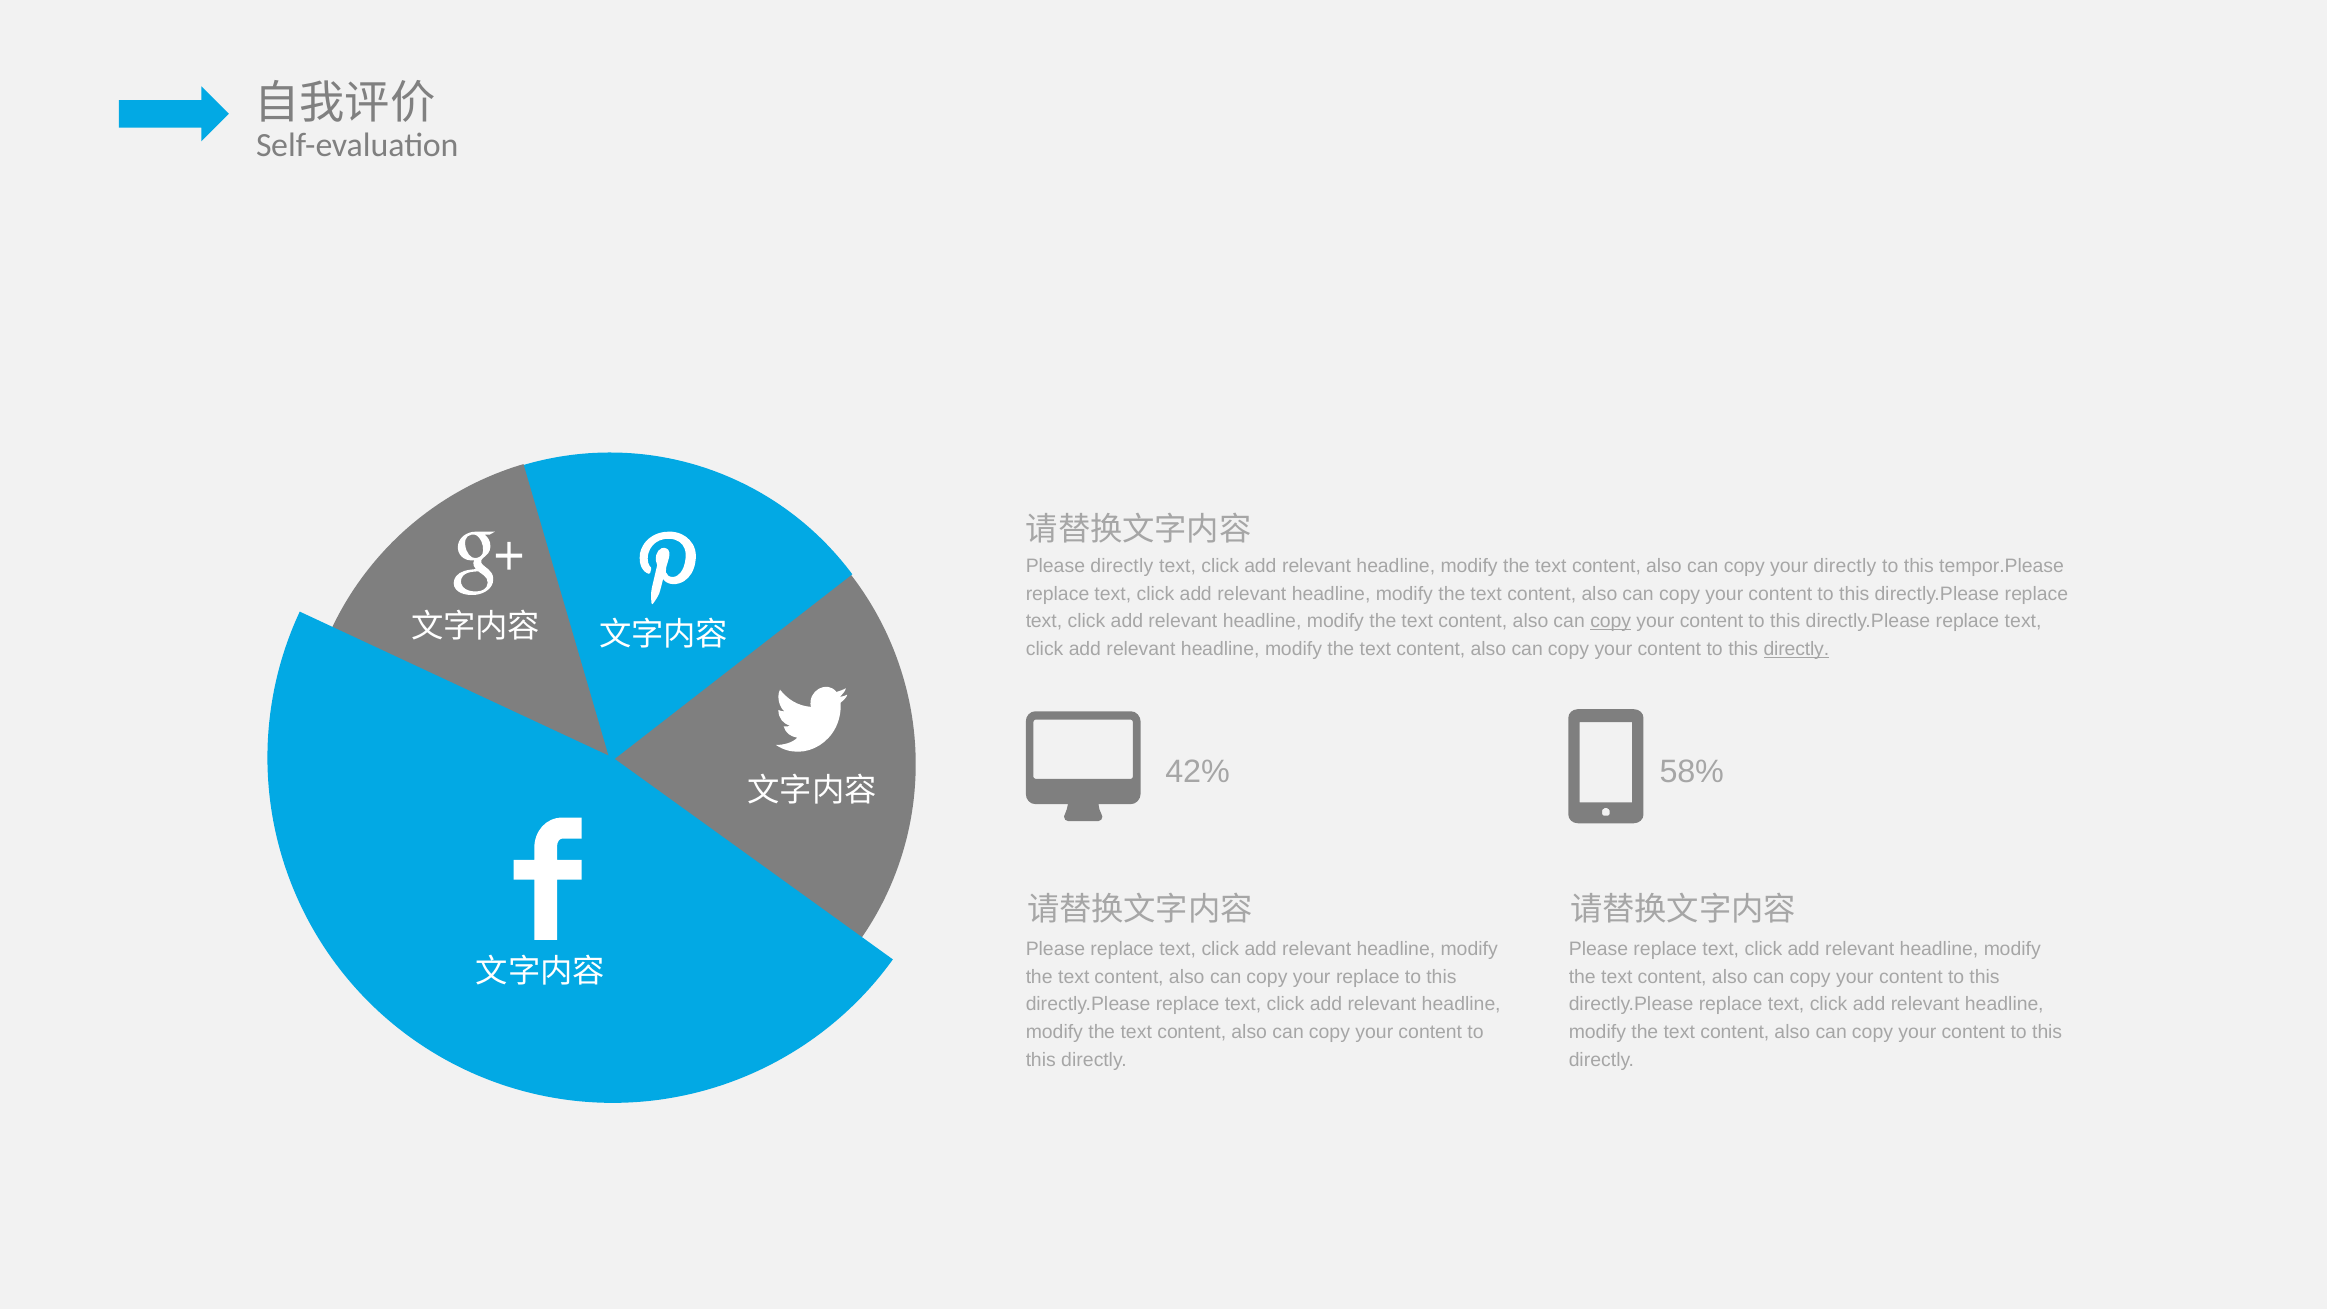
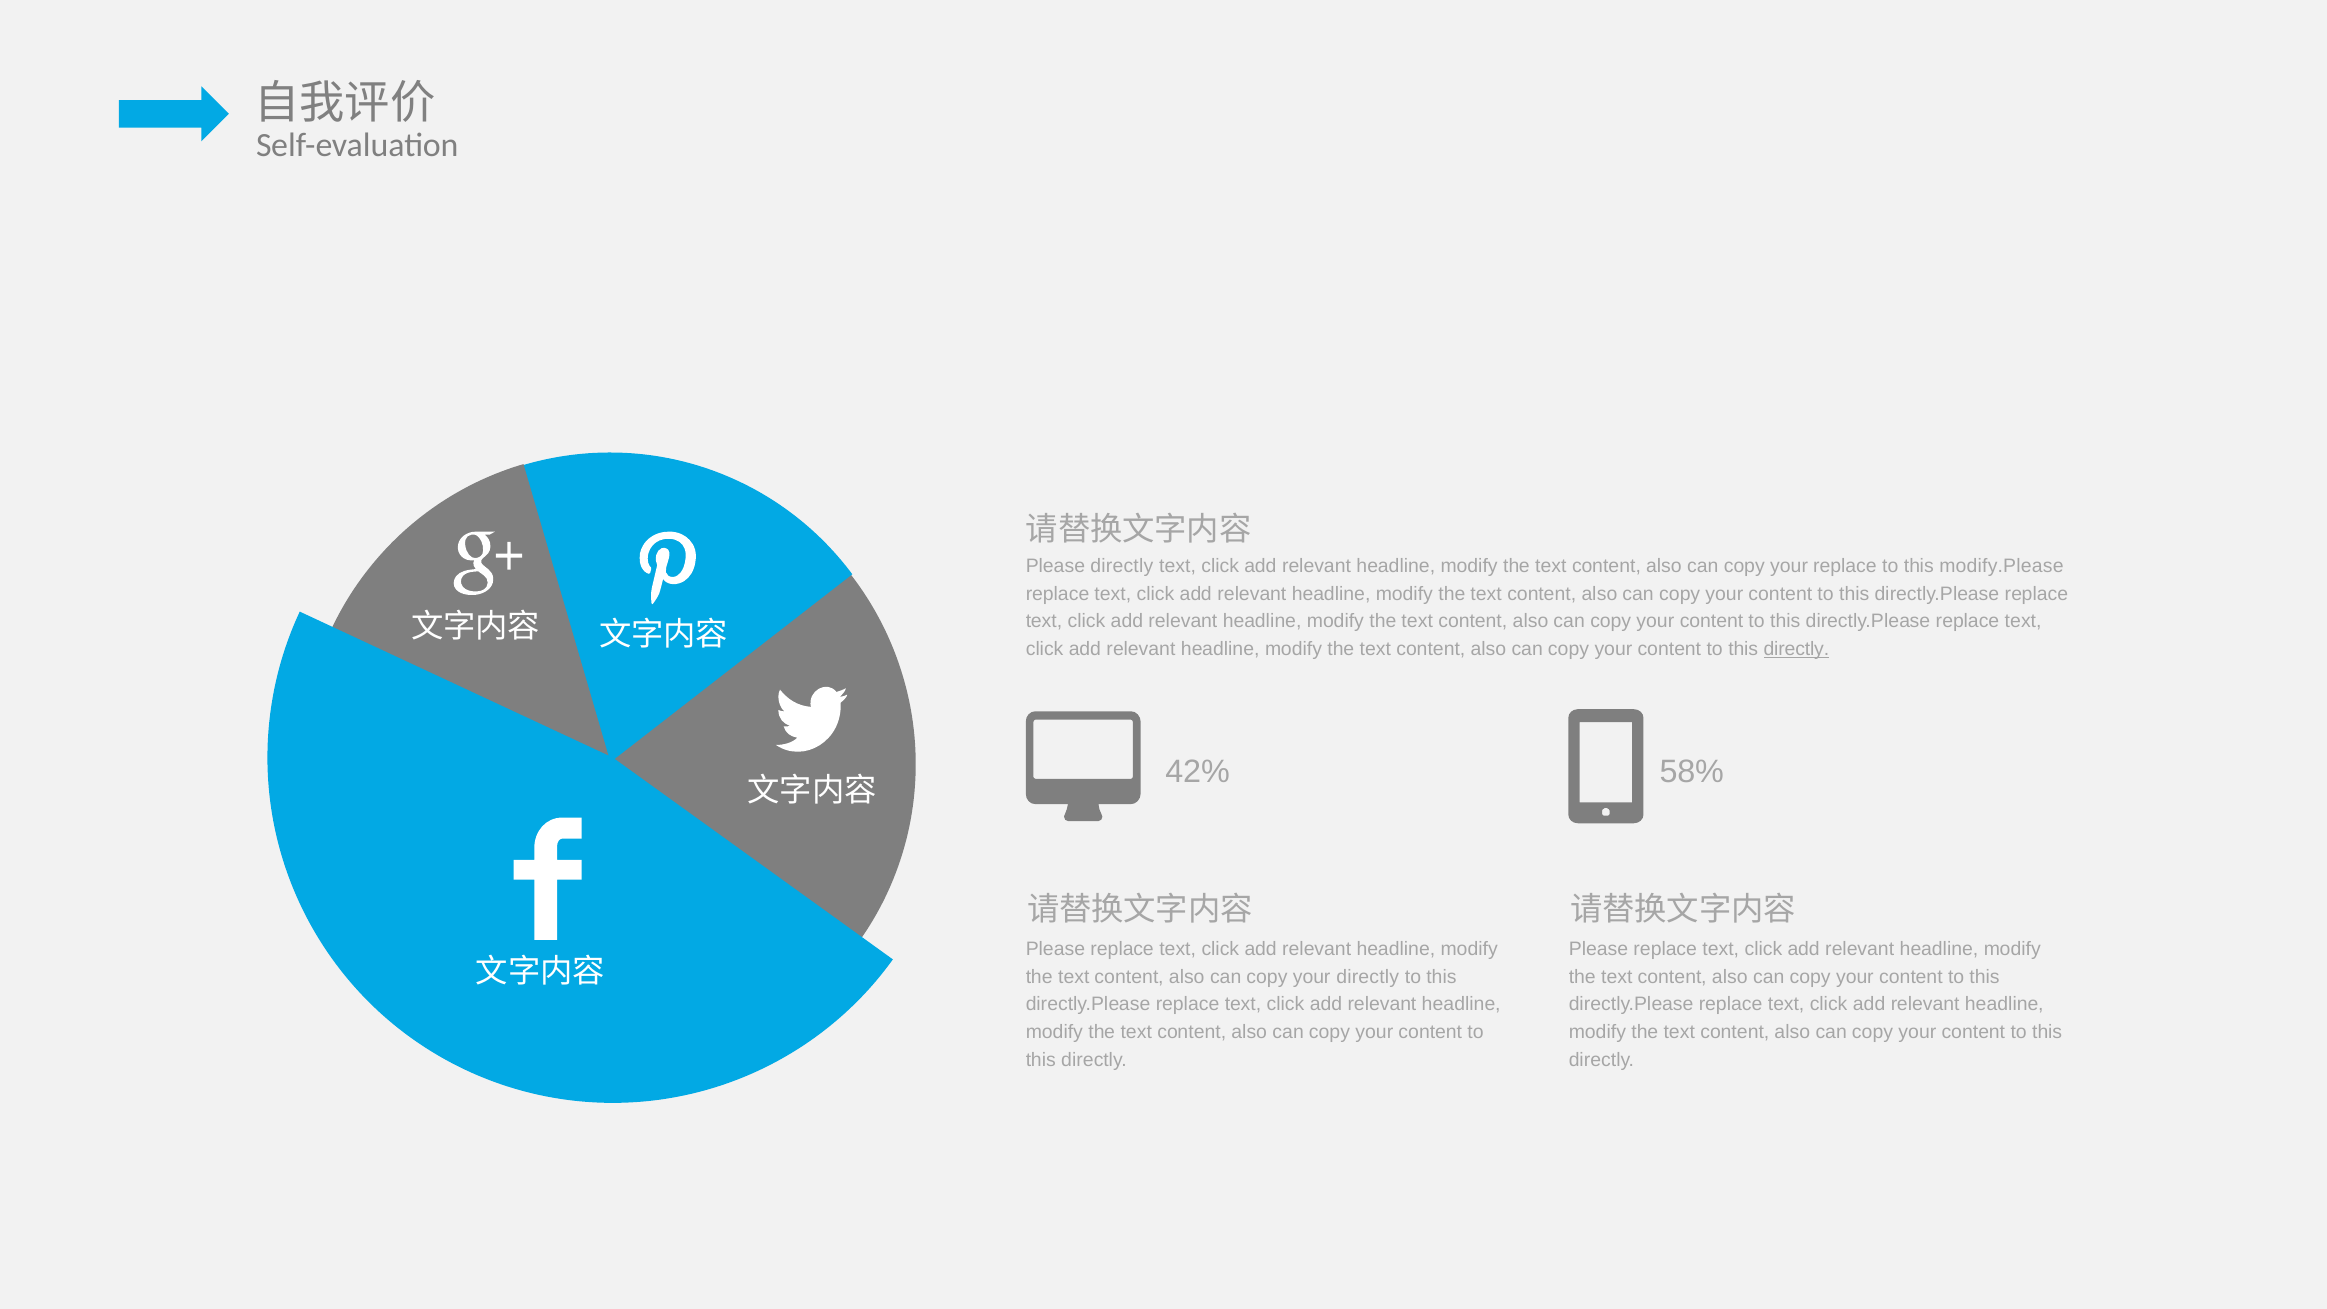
your directly: directly -> replace
tempor.Please: tempor.Please -> modify.Please
copy at (1611, 622) underline: present -> none
your replace: replace -> directly
